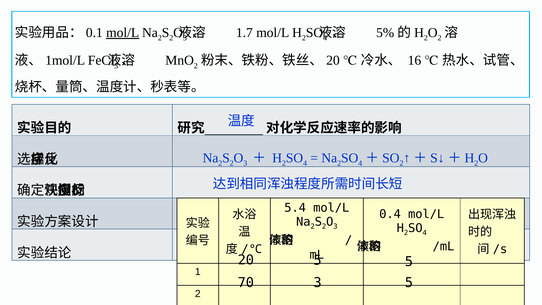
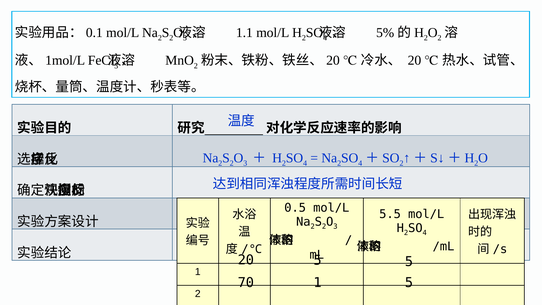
mol/L at (123, 33) underline: present -> none
1.7: 1.7 -> 1.1
16 at (414, 60): 16 -> 20
5.4: 5.4 -> 0.5
0.4: 0.4 -> 5.5
70 3: 3 -> 1
